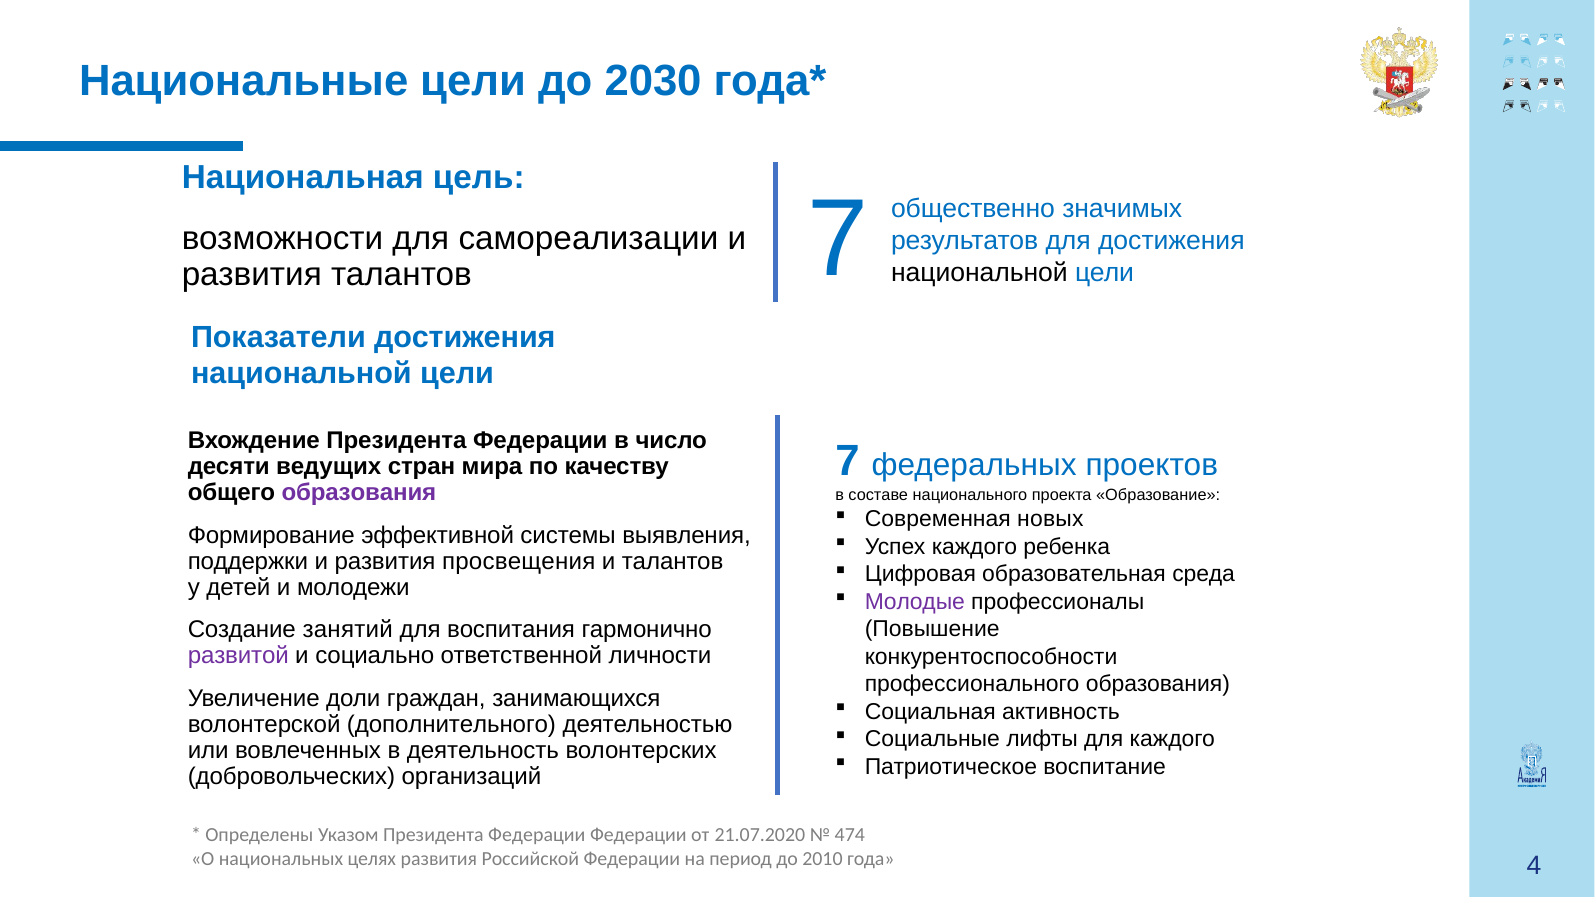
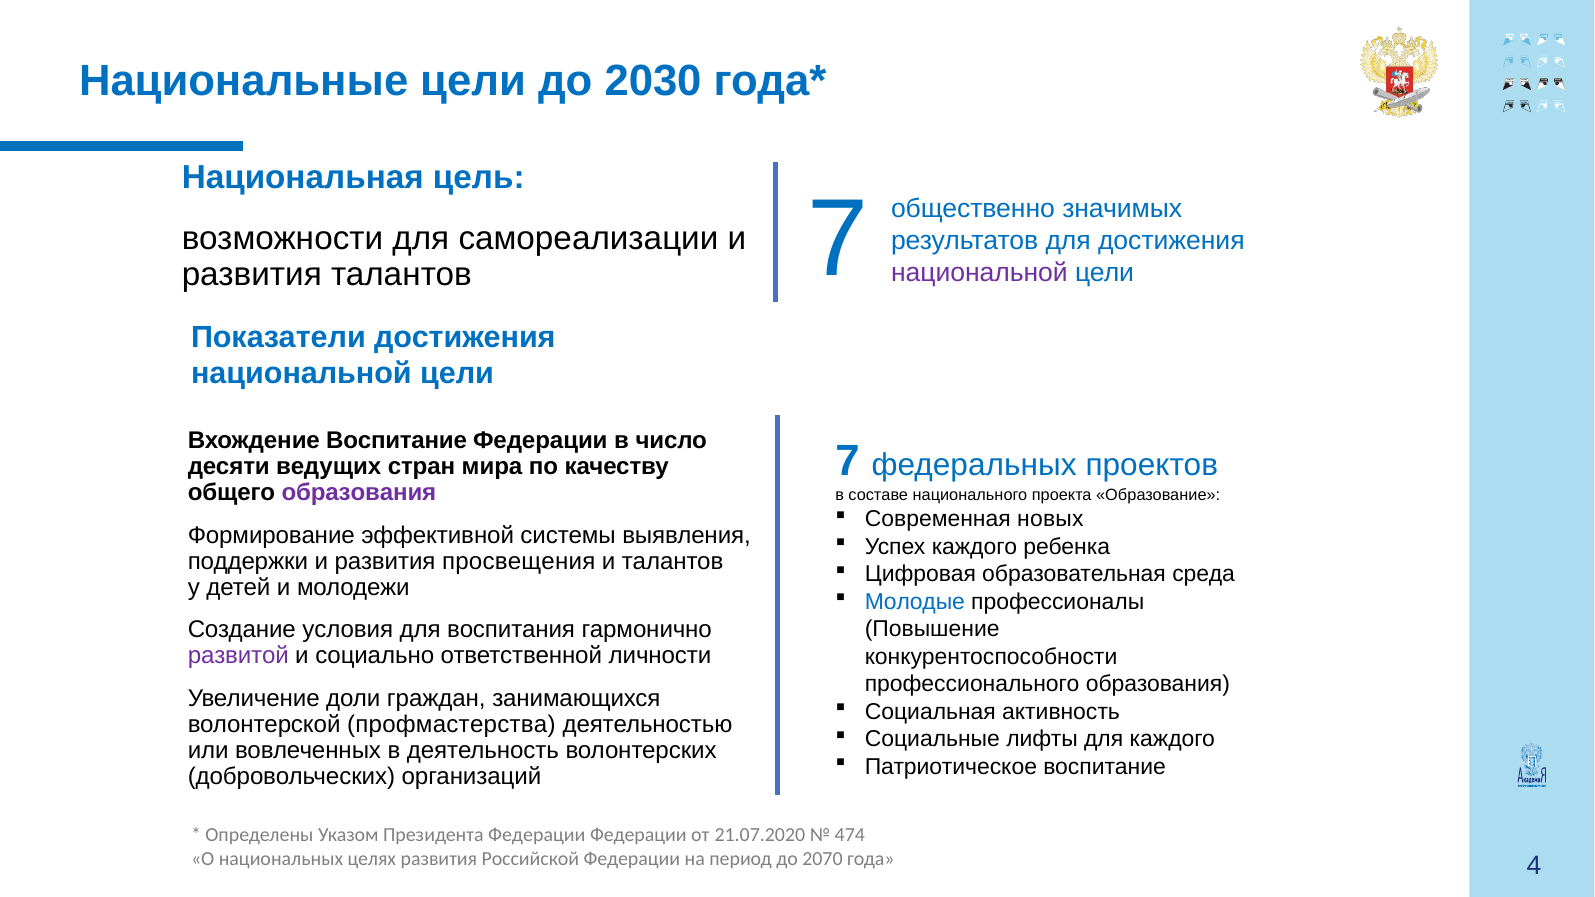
национальной at (979, 273) colour: black -> purple
Вхождение Президента: Президента -> Воспитание
Молодые colour: purple -> blue
занятий: занятий -> условия
дополнительного: дополнительного -> профмастерства
2010: 2010 -> 2070
